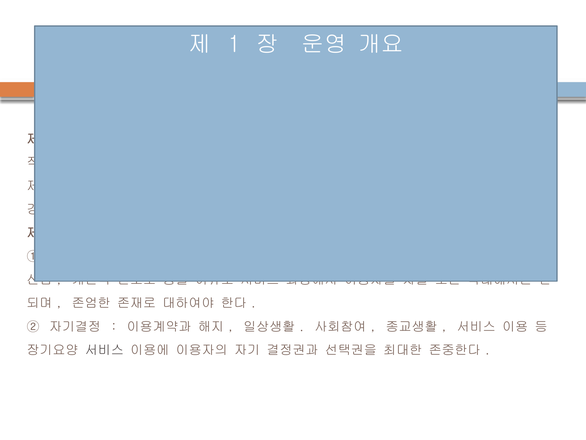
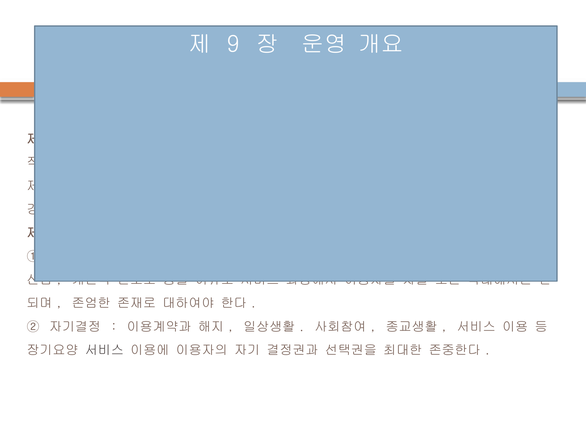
1: 1 -> 9
